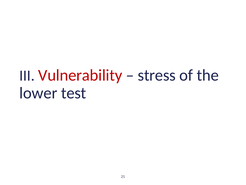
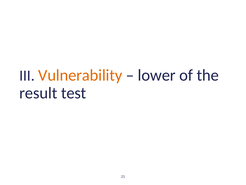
Vulnerability colour: red -> orange
stress: stress -> lower
lower: lower -> result
